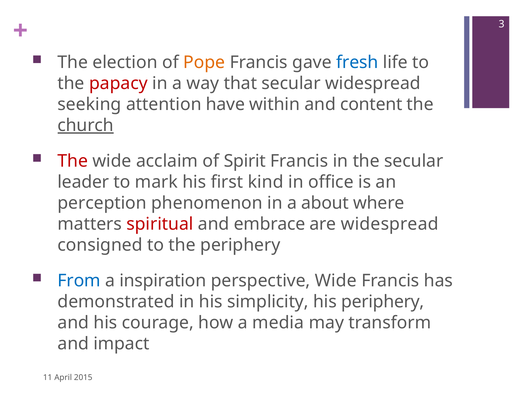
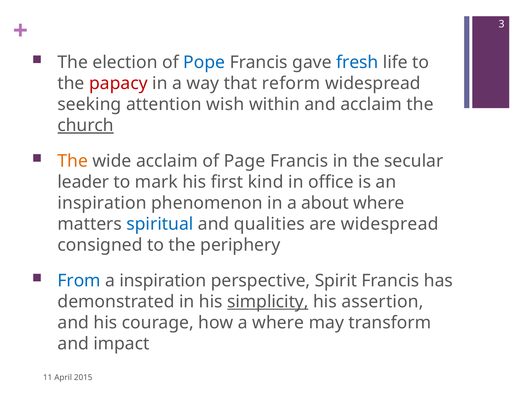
Pope colour: orange -> blue
that secular: secular -> reform
have: have -> wish
and content: content -> acclaim
The at (73, 161) colour: red -> orange
Spirit: Spirit -> Page
perception at (102, 203): perception -> inspiration
spiritual colour: red -> blue
embrace: embrace -> qualities
perspective Wide: Wide -> Spirit
simplicity underline: none -> present
his periphery: periphery -> assertion
a media: media -> where
